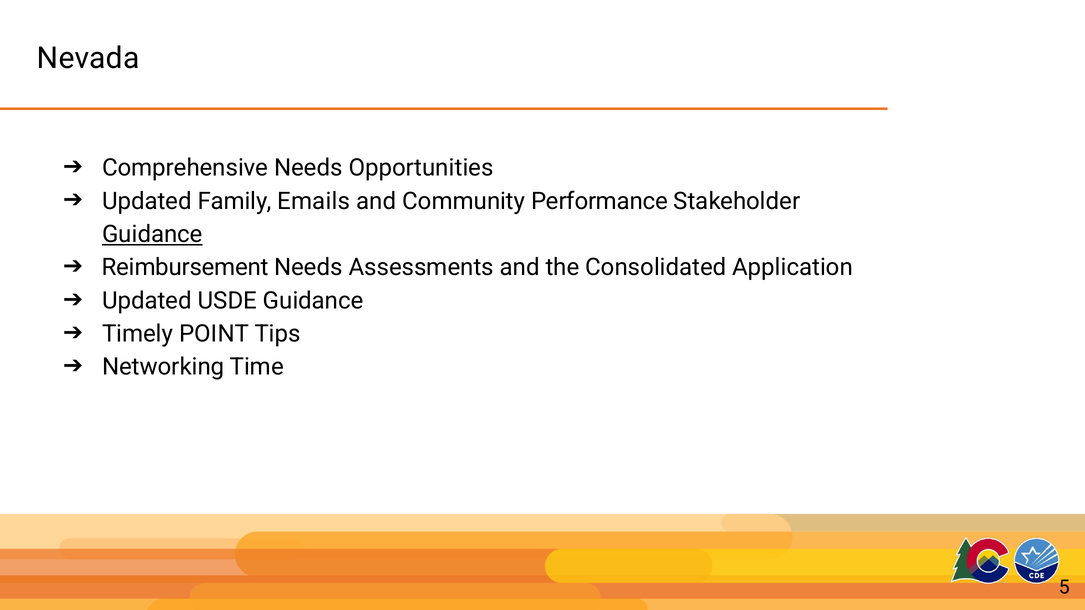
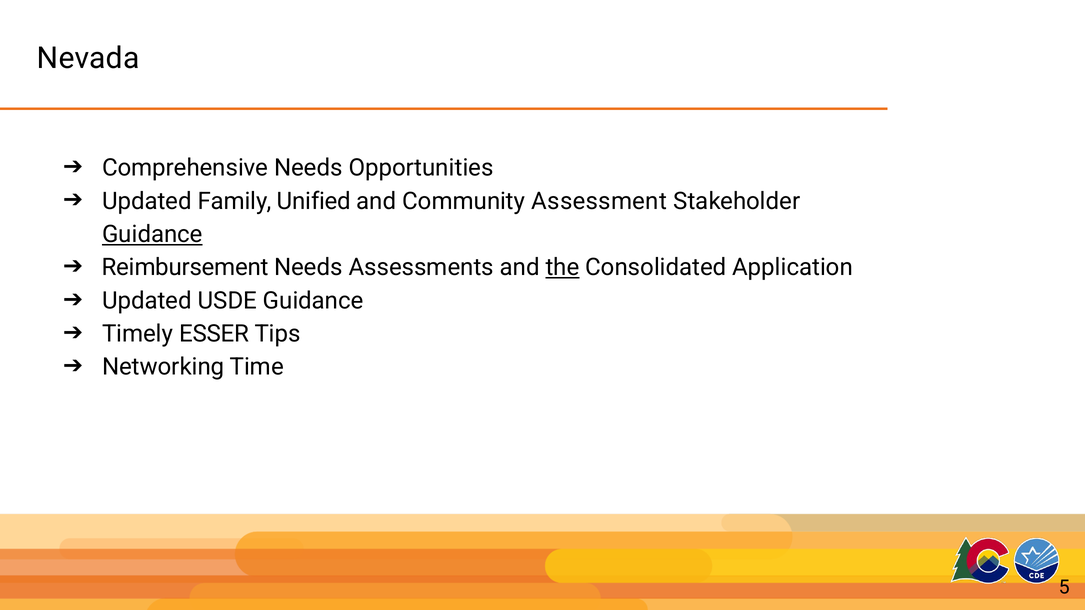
Emails: Emails -> Unified
Performance: Performance -> Assessment
the underline: none -> present
POINT: POINT -> ESSER
